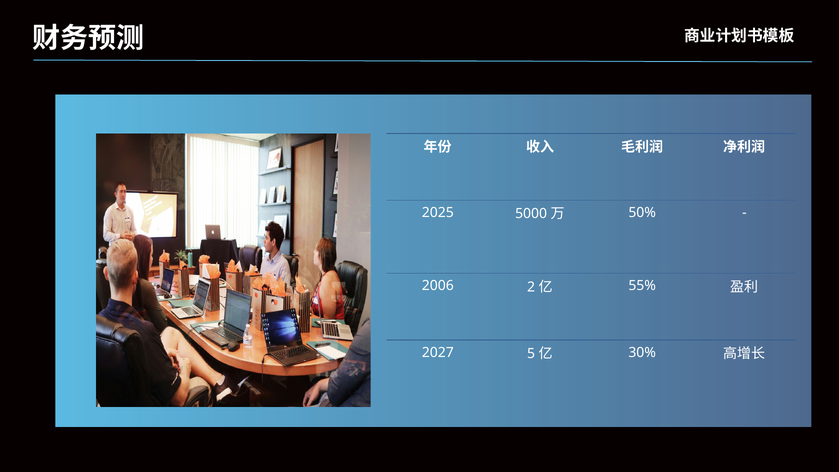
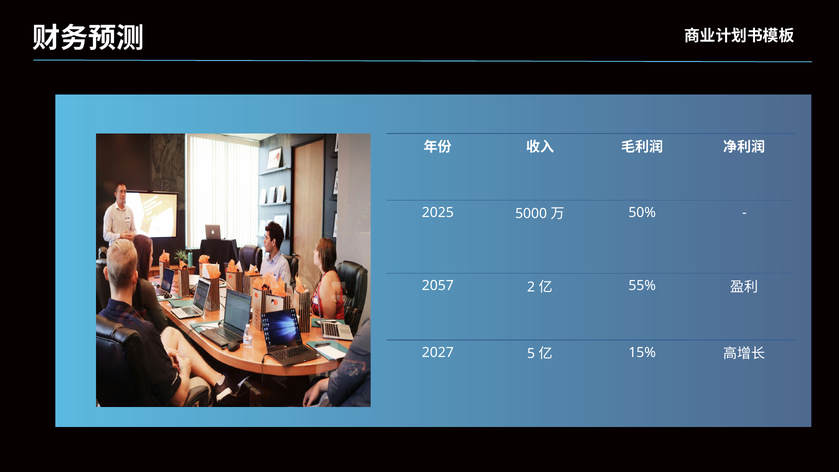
2006: 2006 -> 2057
30%: 30% -> 15%
